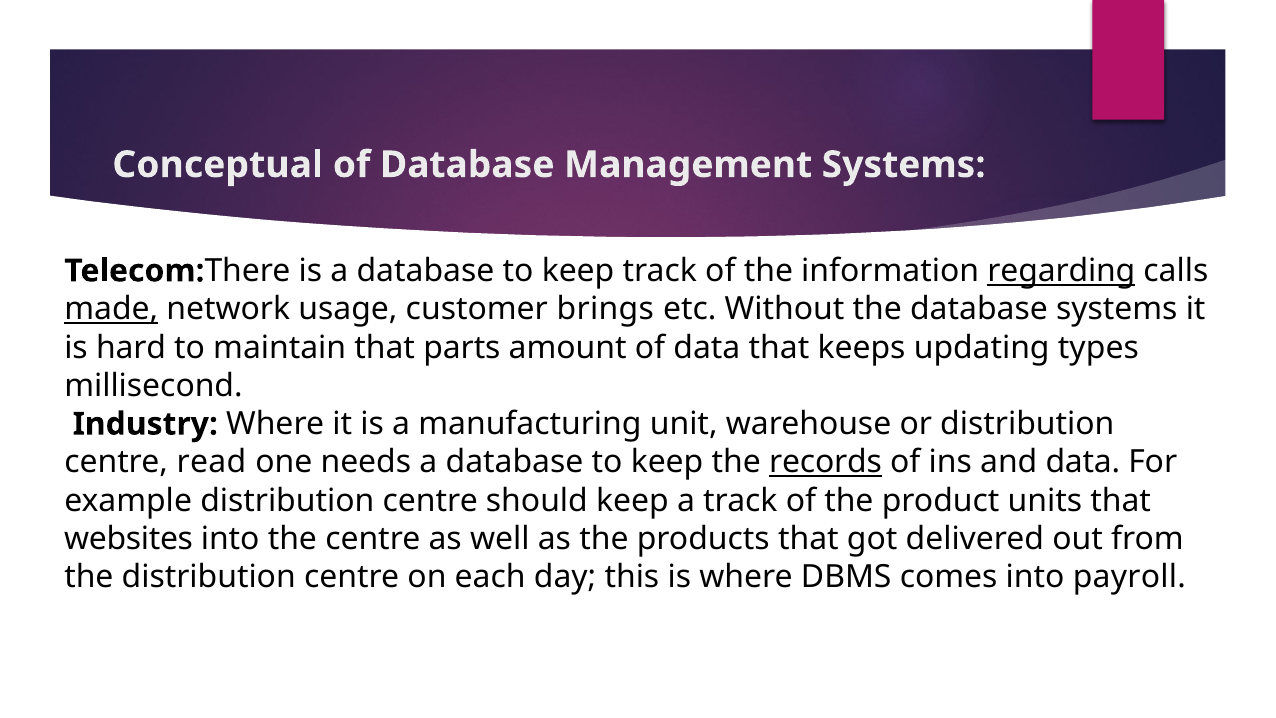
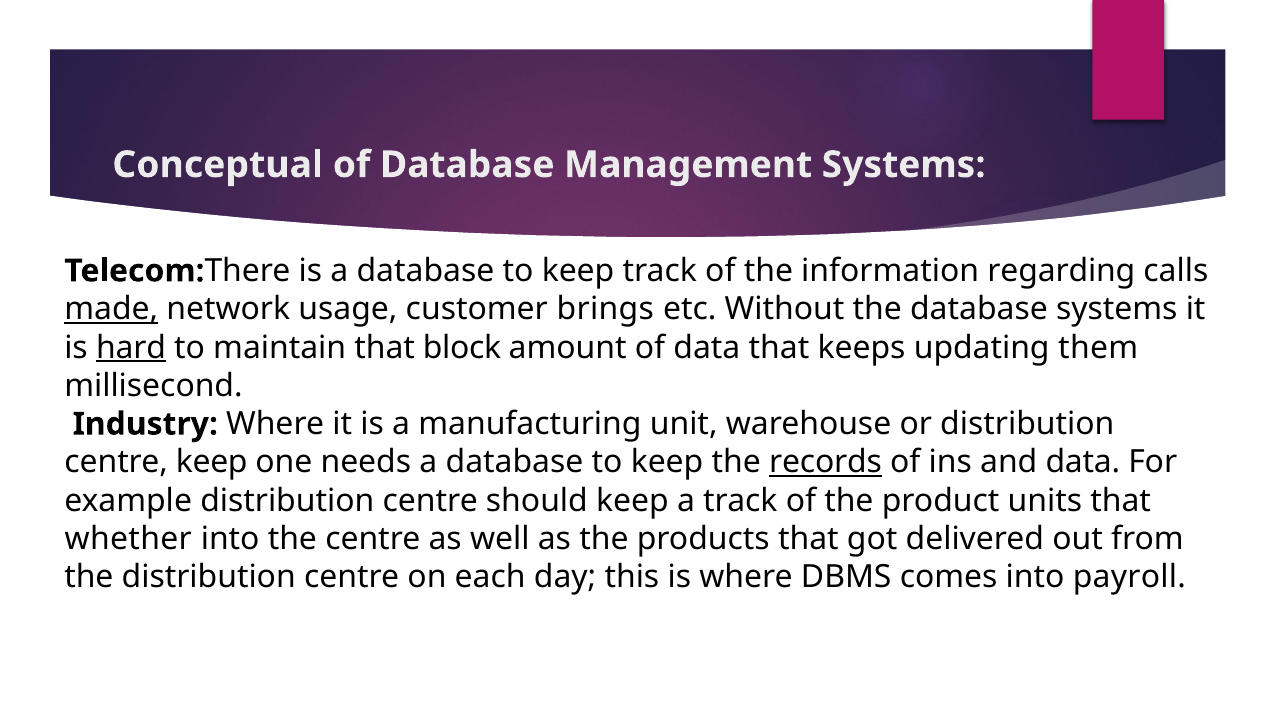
regarding underline: present -> none
hard underline: none -> present
parts: parts -> block
types: types -> them
centre read: read -> keep
websites: websites -> whether
